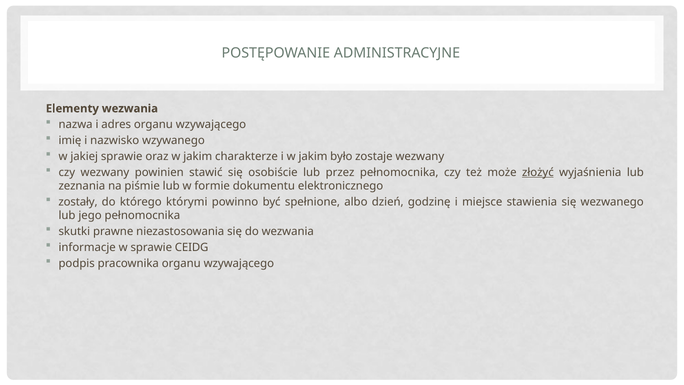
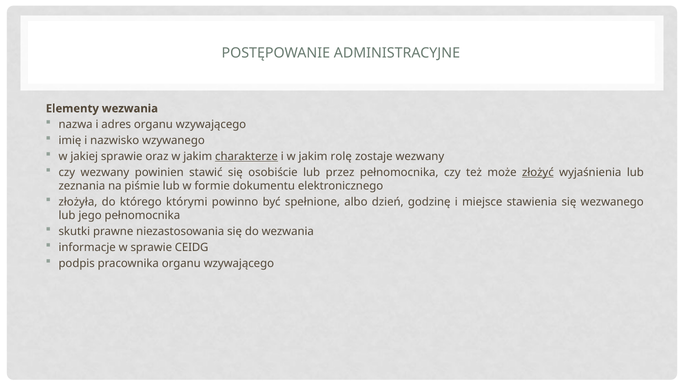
charakterze underline: none -> present
było: było -> rolę
zostały: zostały -> złożyła
